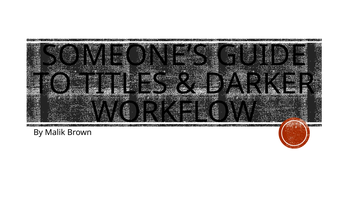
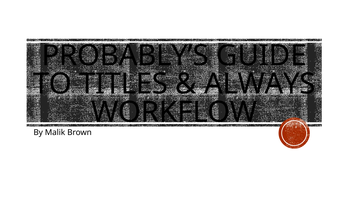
SOMEONE’S: SOMEONE’S -> PROBABLY’S
DARKER: DARKER -> ALWAYS
